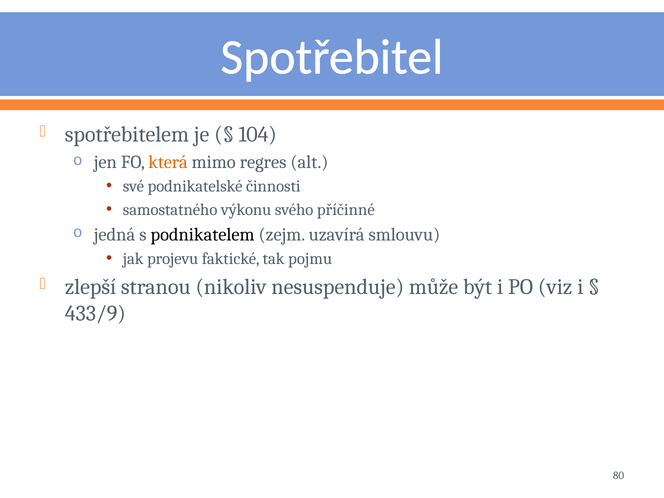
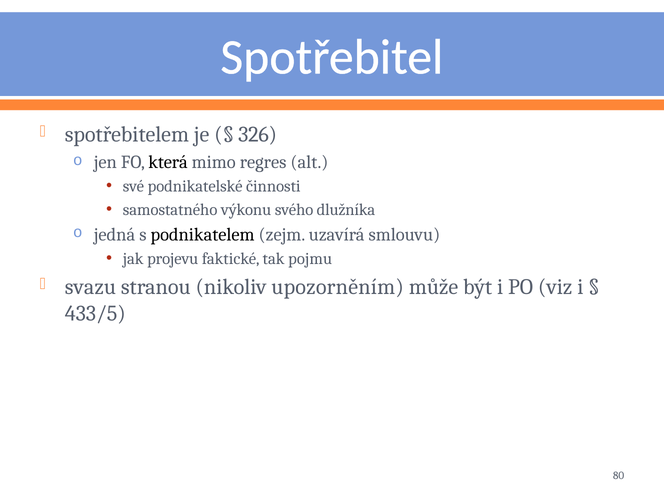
104: 104 -> 326
která colour: orange -> black
příčinné: příčinné -> dlužníka
zlepší: zlepší -> svazu
nesuspenduje: nesuspenduje -> upozorněním
433/9: 433/9 -> 433/5
